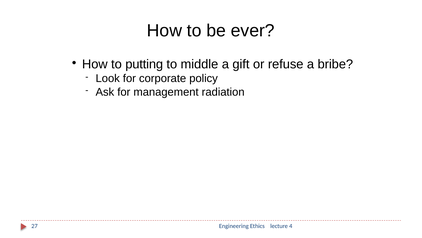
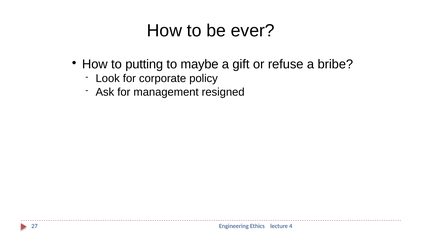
middle: middle -> maybe
radiation: radiation -> resigned
